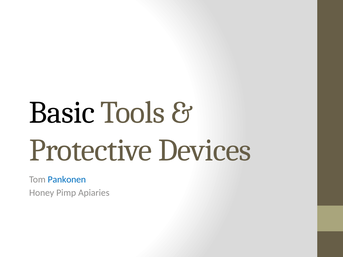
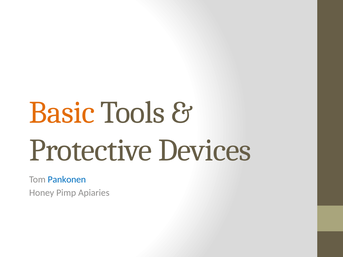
Basic colour: black -> orange
